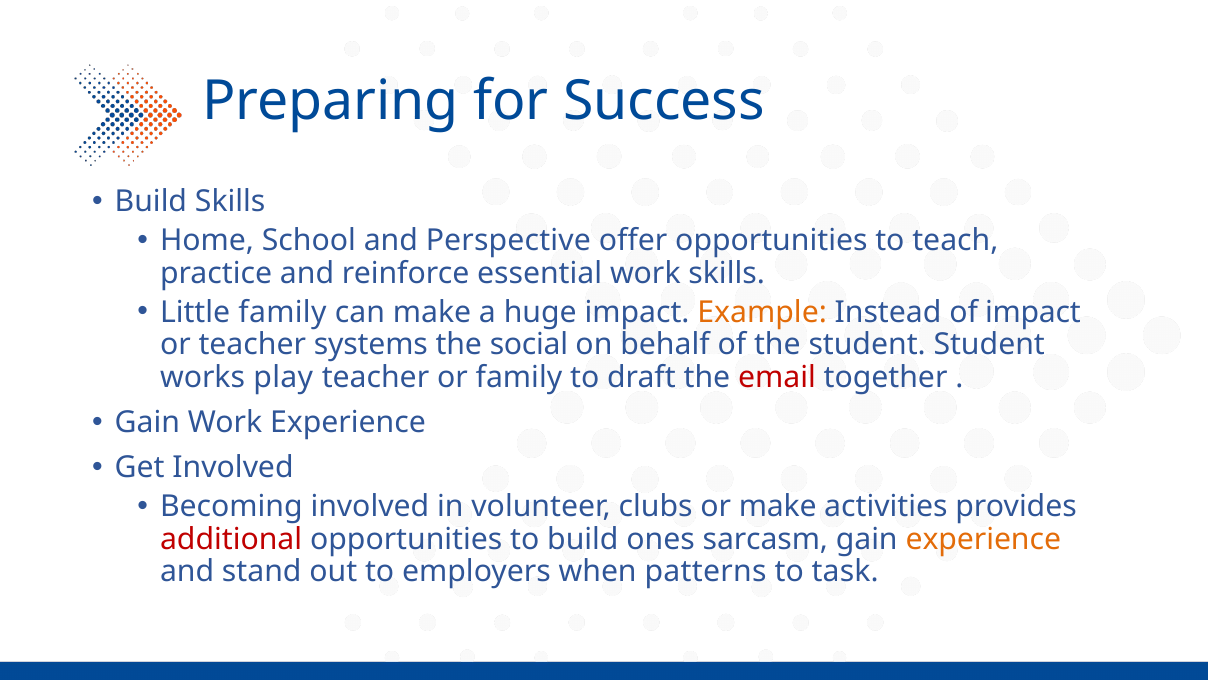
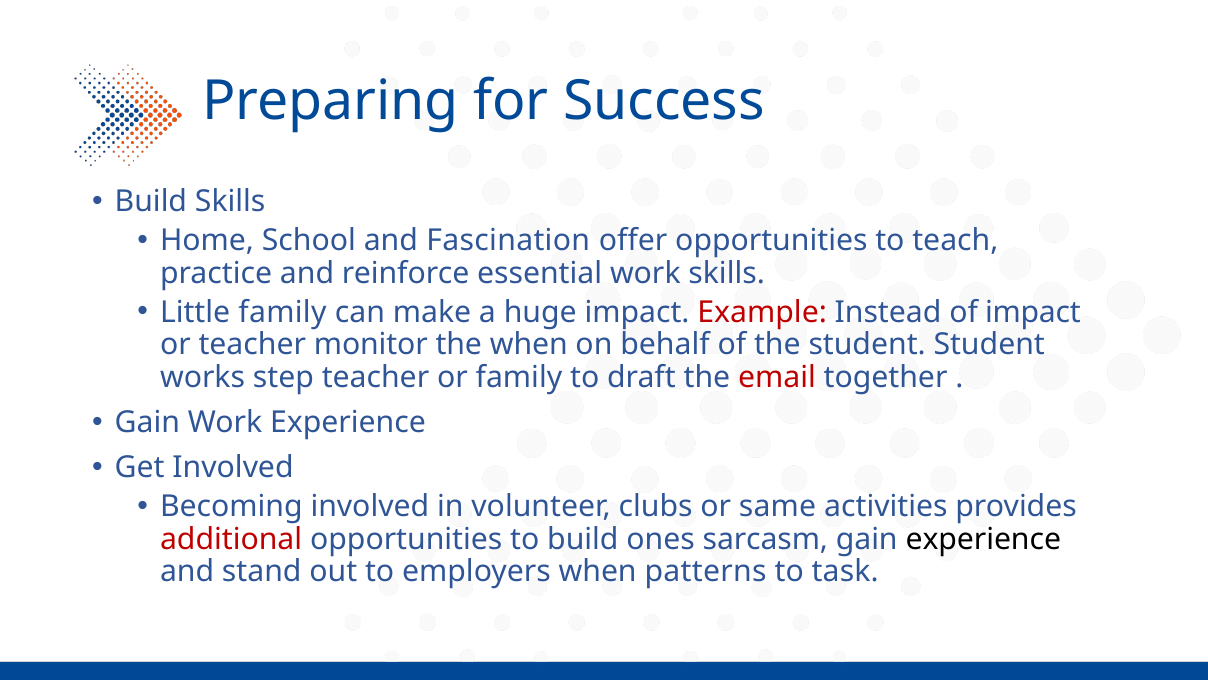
Perspective: Perspective -> Fascination
Example colour: orange -> red
systems: systems -> monitor
the social: social -> when
play: play -> step
or make: make -> same
experience at (983, 539) colour: orange -> black
